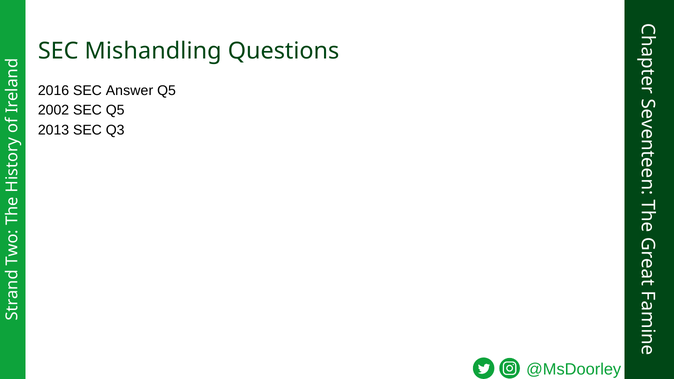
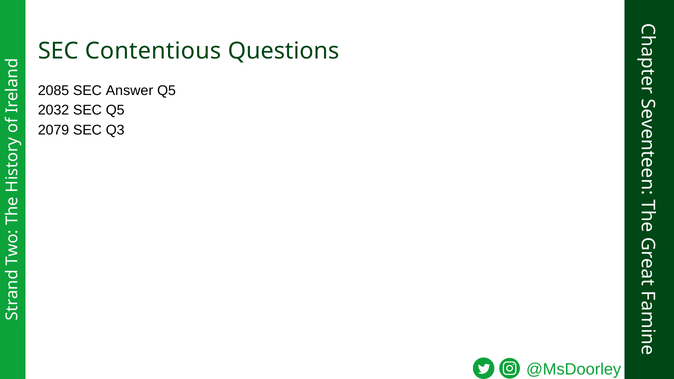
Mishandling: Mishandling -> Contentious
2016: 2016 -> 2085
2002: 2002 -> 2032
2013: 2013 -> 2079
